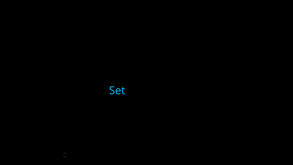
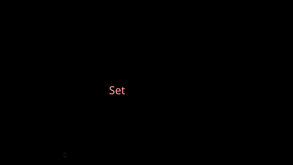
Set colour: light blue -> pink
